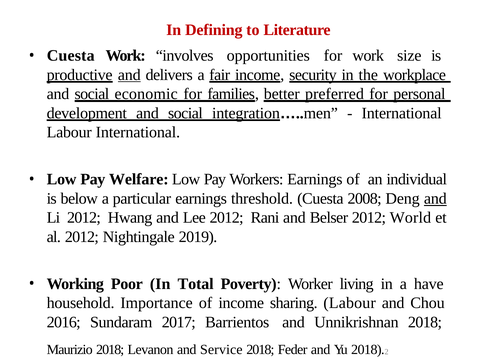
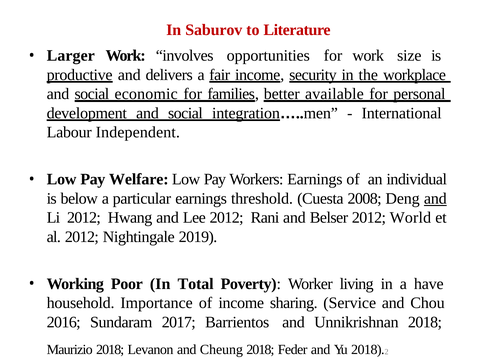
Defining: Defining -> Saburov
Cuesta at (71, 56): Cuesta -> Larger
and at (129, 75) underline: present -> none
preferred: preferred -> available
Labour International: International -> Independent
sharing Labour: Labour -> Service
Service: Service -> Cheung
